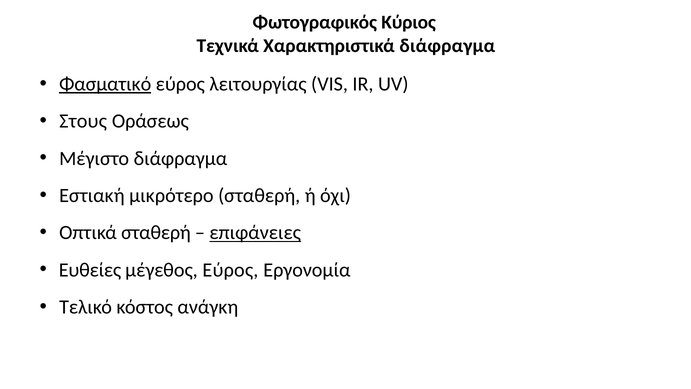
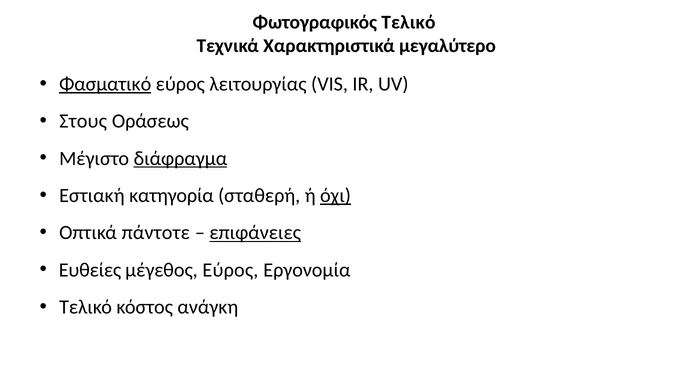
Φωτογραφικός Κύριος: Κύριος -> Τελικό
Χαρακτηριστικά διάφραγμα: διάφραγμα -> μεγαλύτερο
διάφραγμα at (180, 158) underline: none -> present
μικρότερο: μικρότερο -> κατηγορία
όχι underline: none -> present
Οπτικά σταθερή: σταθερή -> πάντοτε
